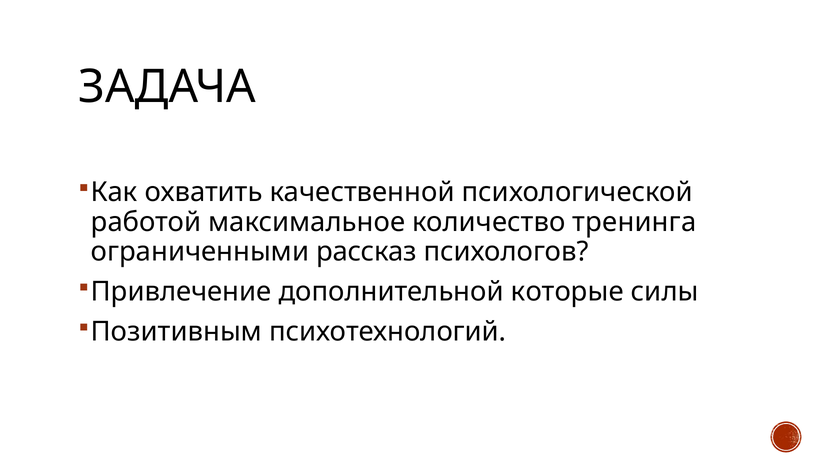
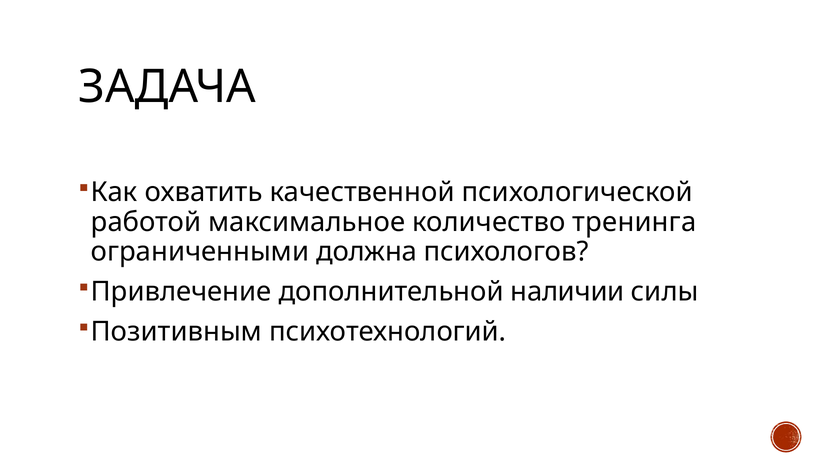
рассказ: рассказ -> должна
которые: которые -> наличии
